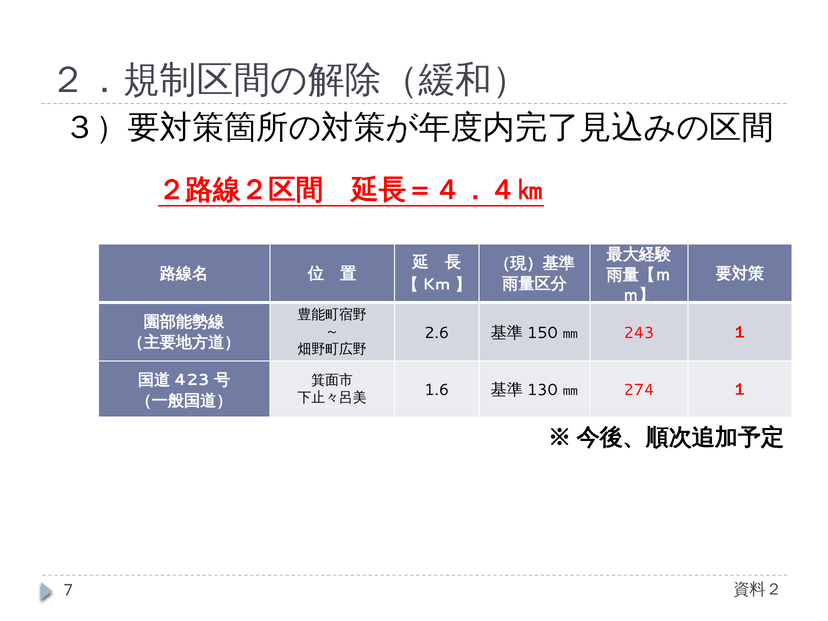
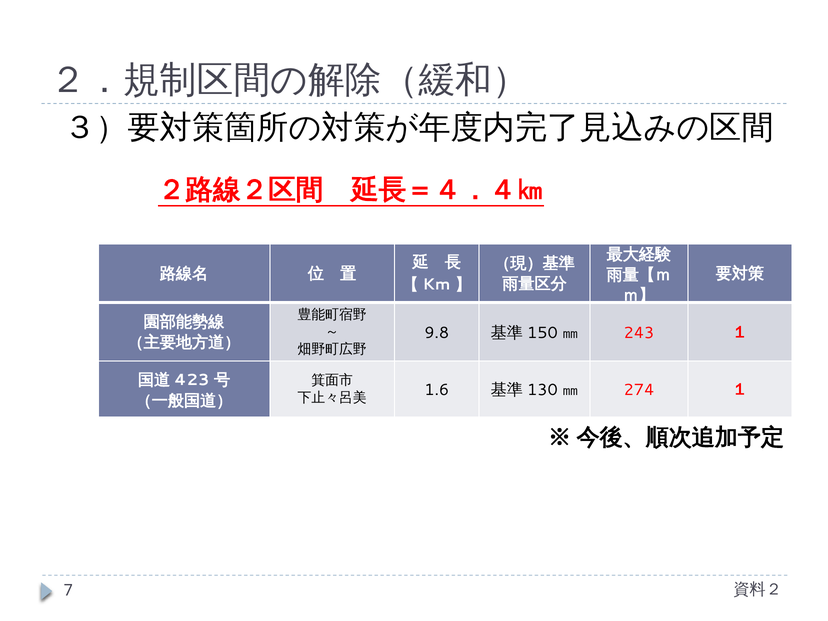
2.6: 2.6 -> 9.8
